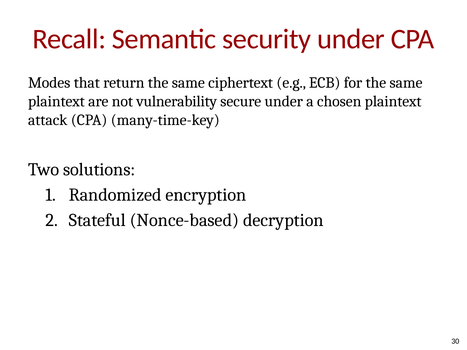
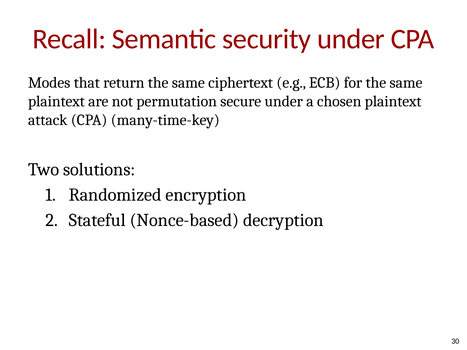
vulnerability: vulnerability -> permutation
